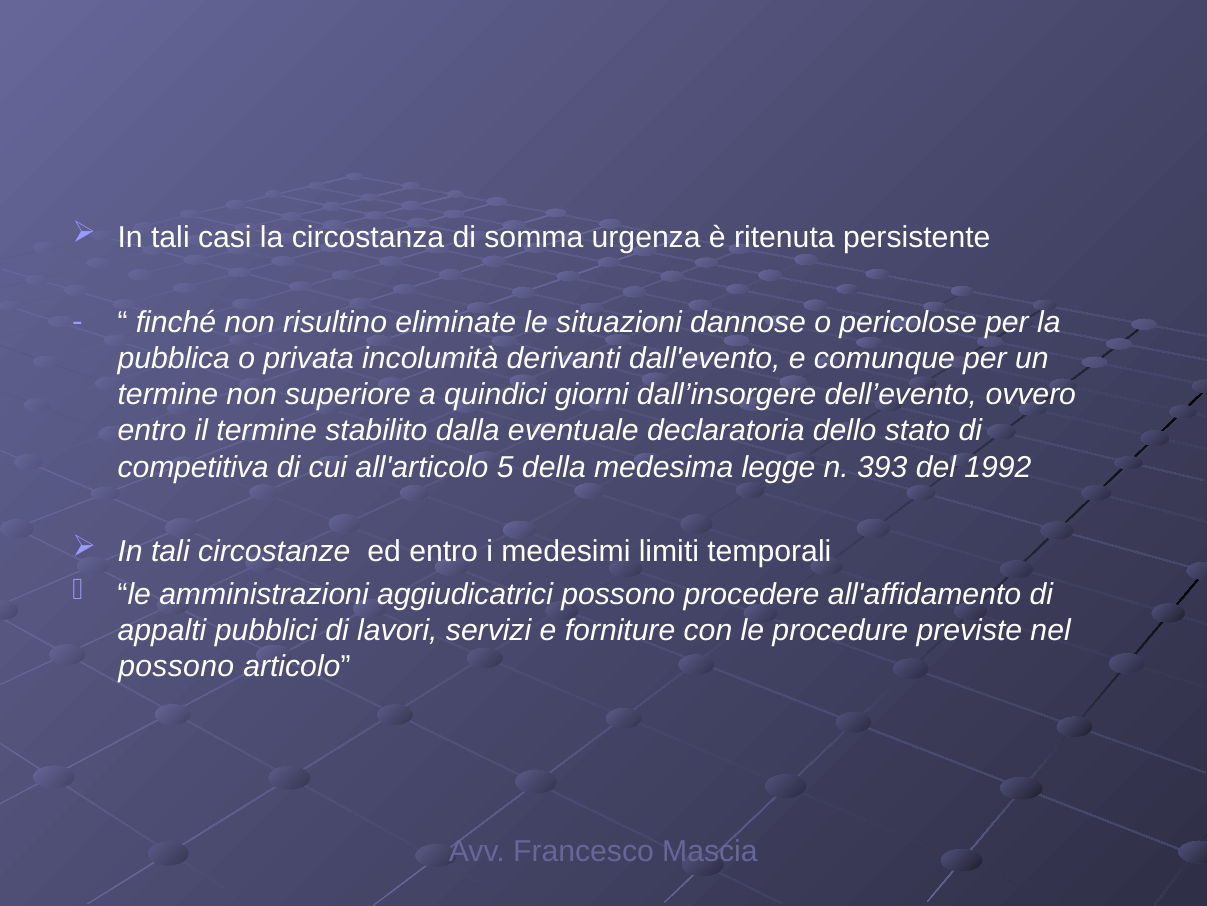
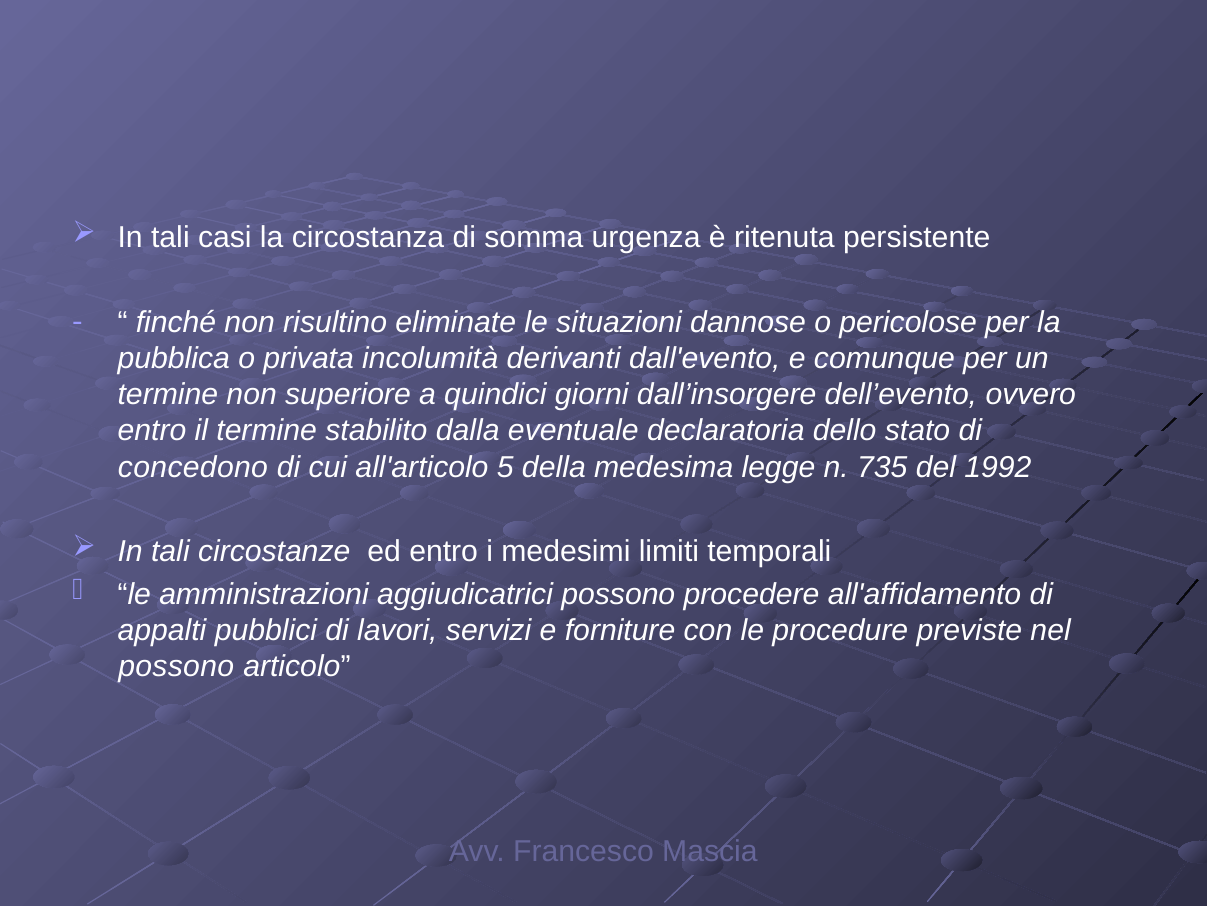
competitiva: competitiva -> concedono
393: 393 -> 735
